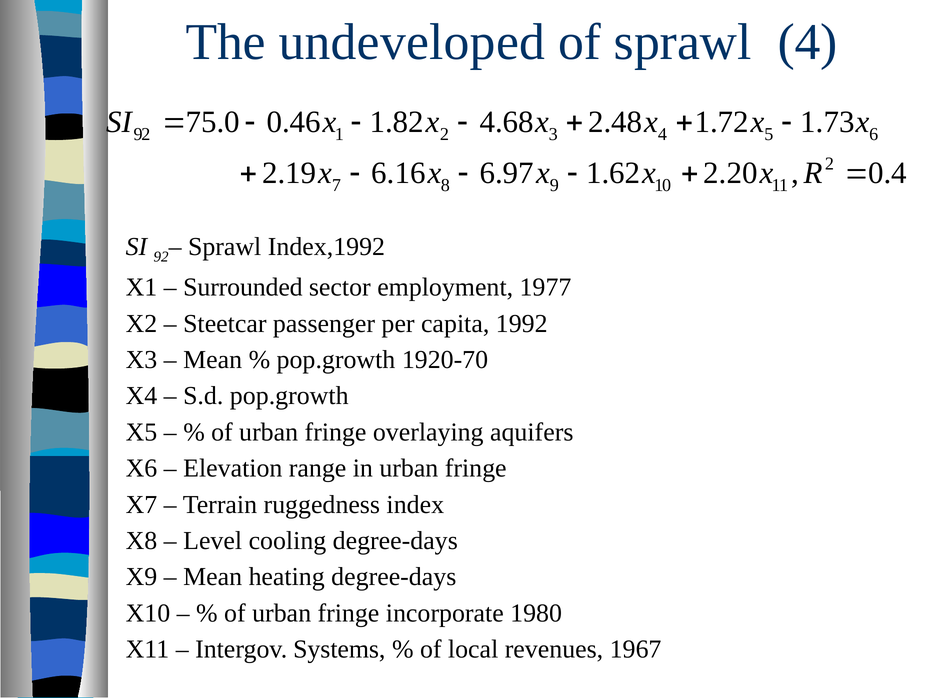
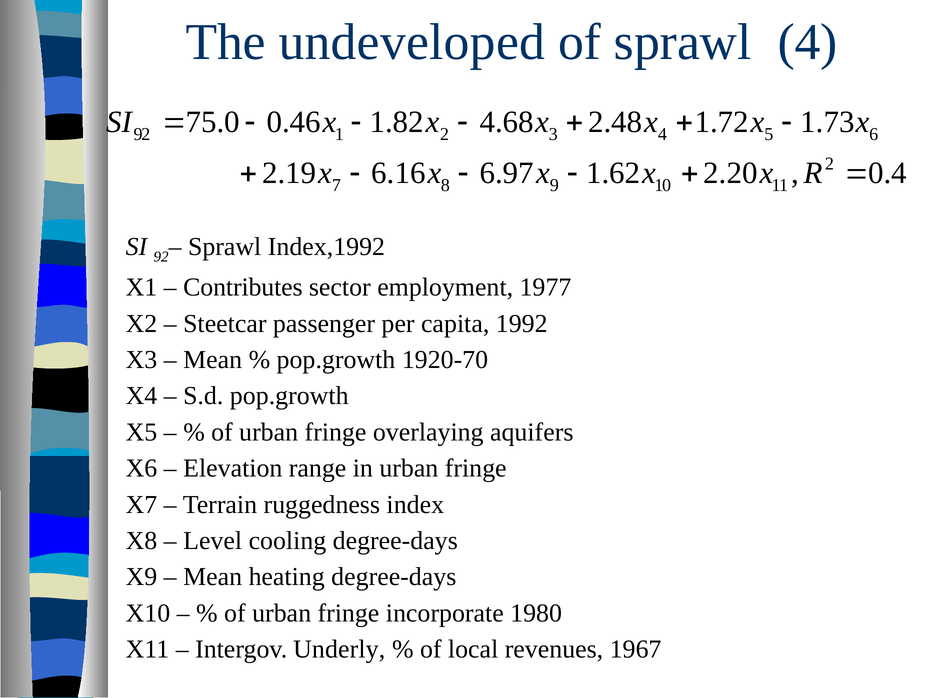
Surrounded: Surrounded -> Contributes
Systems: Systems -> Underly
